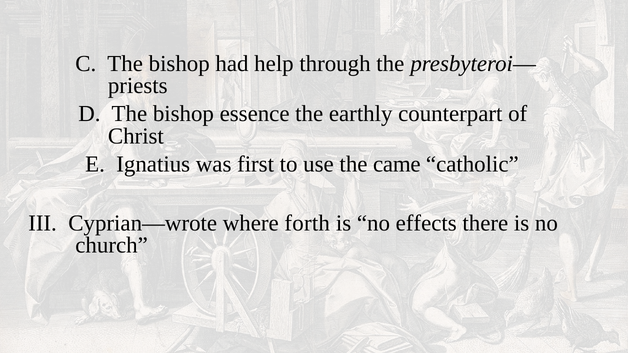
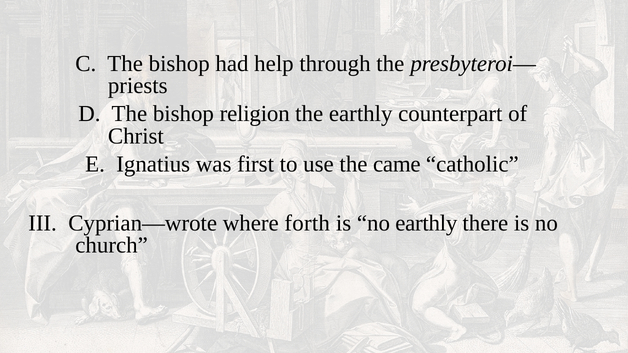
essence: essence -> religion
no effects: effects -> earthly
